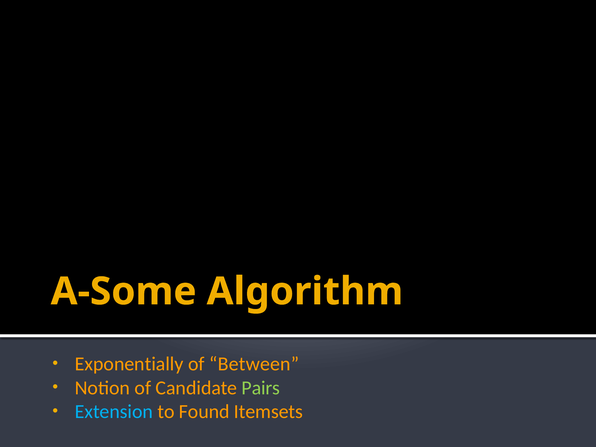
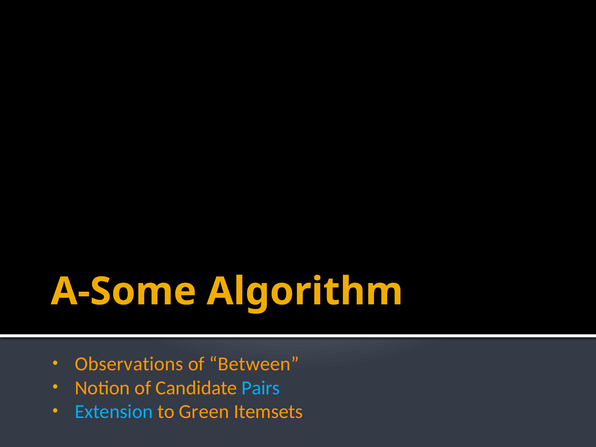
Exponentially: Exponentially -> Observations
Pairs colour: light green -> light blue
Found: Found -> Green
